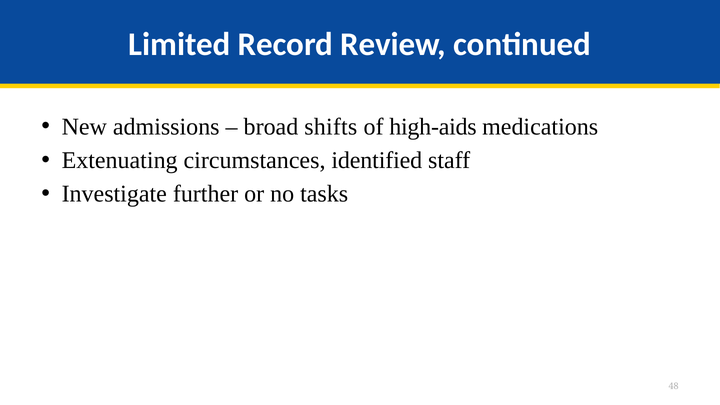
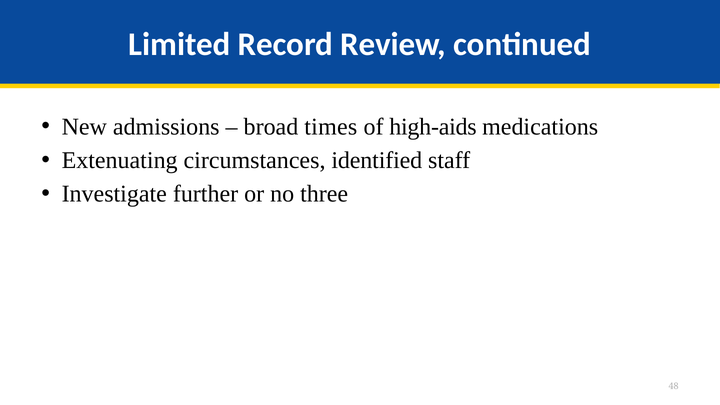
shifts: shifts -> times
tasks: tasks -> three
